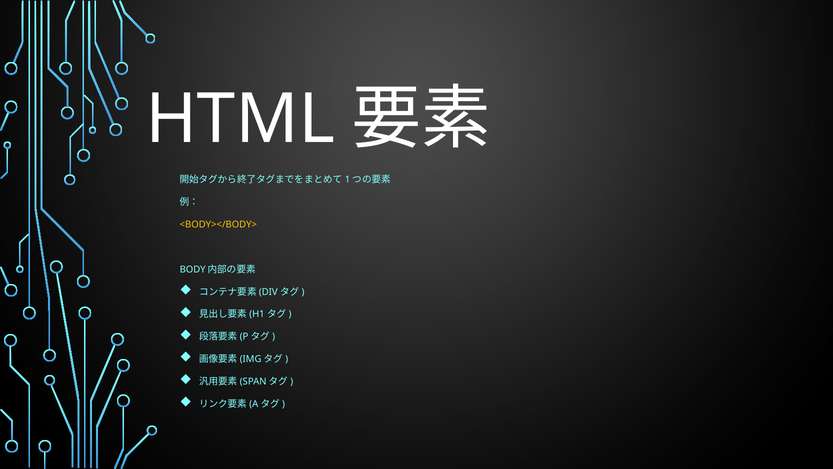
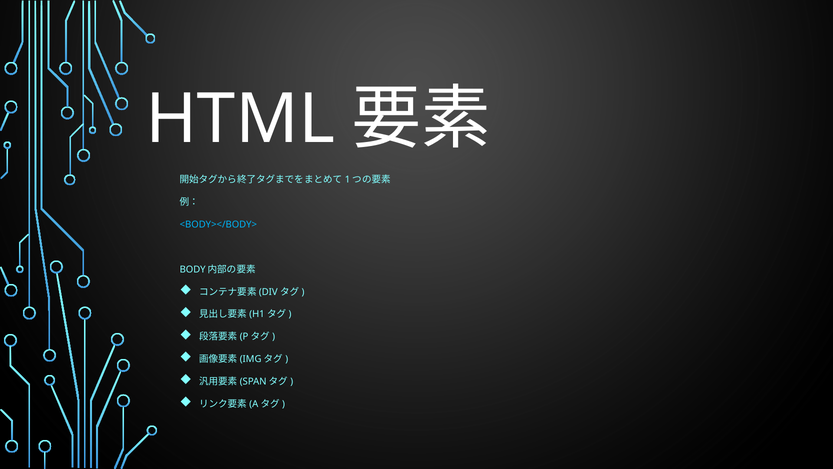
<BODY></BODY> colour: yellow -> light blue
